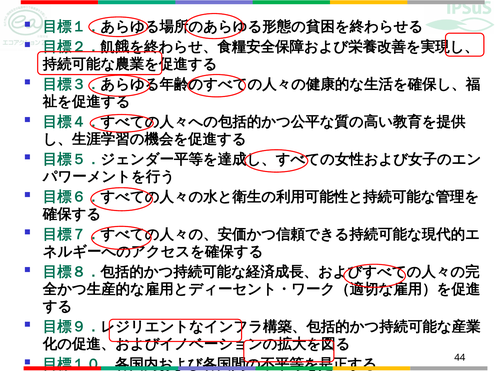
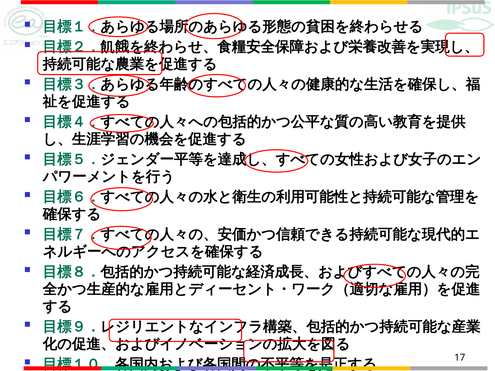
44: 44 -> 17
